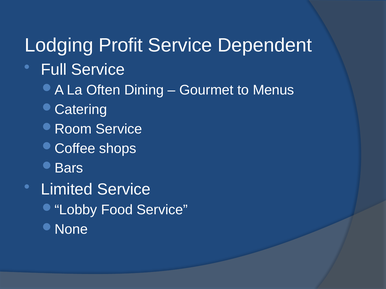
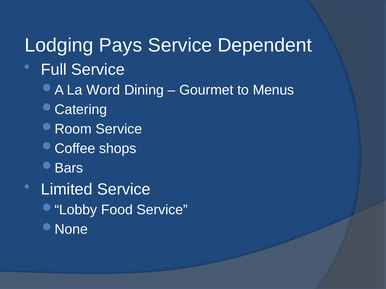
Profit: Profit -> Pays
Often: Often -> Word
